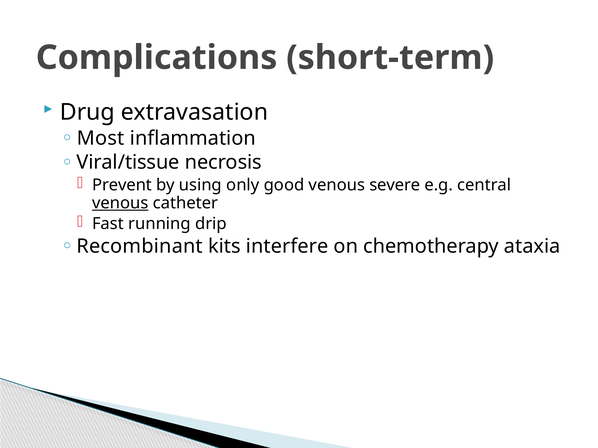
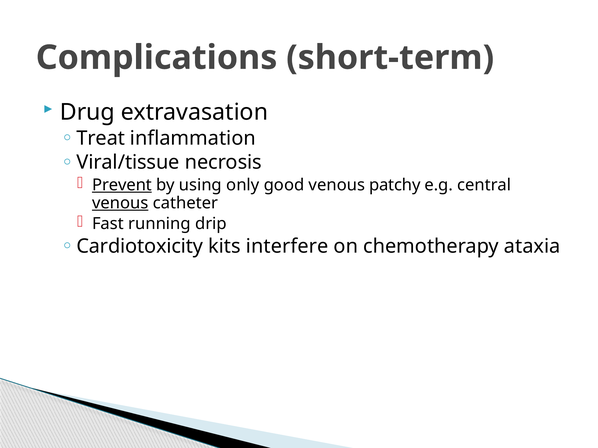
Most: Most -> Treat
Prevent underline: none -> present
severe: severe -> patchy
Recombinant: Recombinant -> Cardiotoxicity
